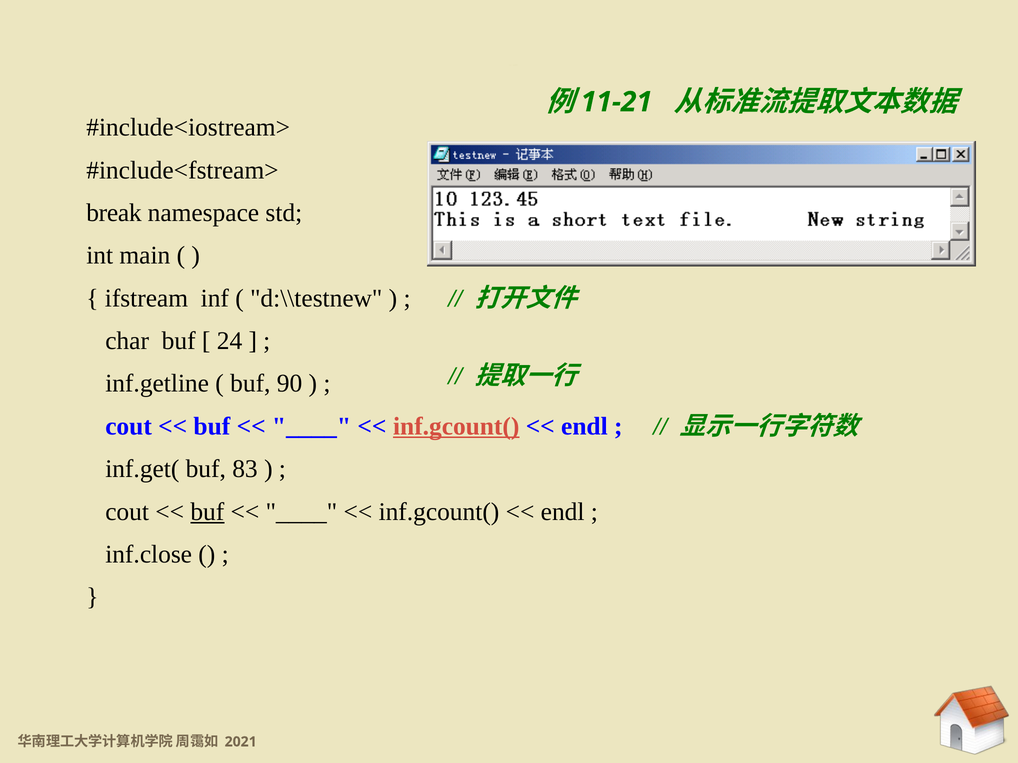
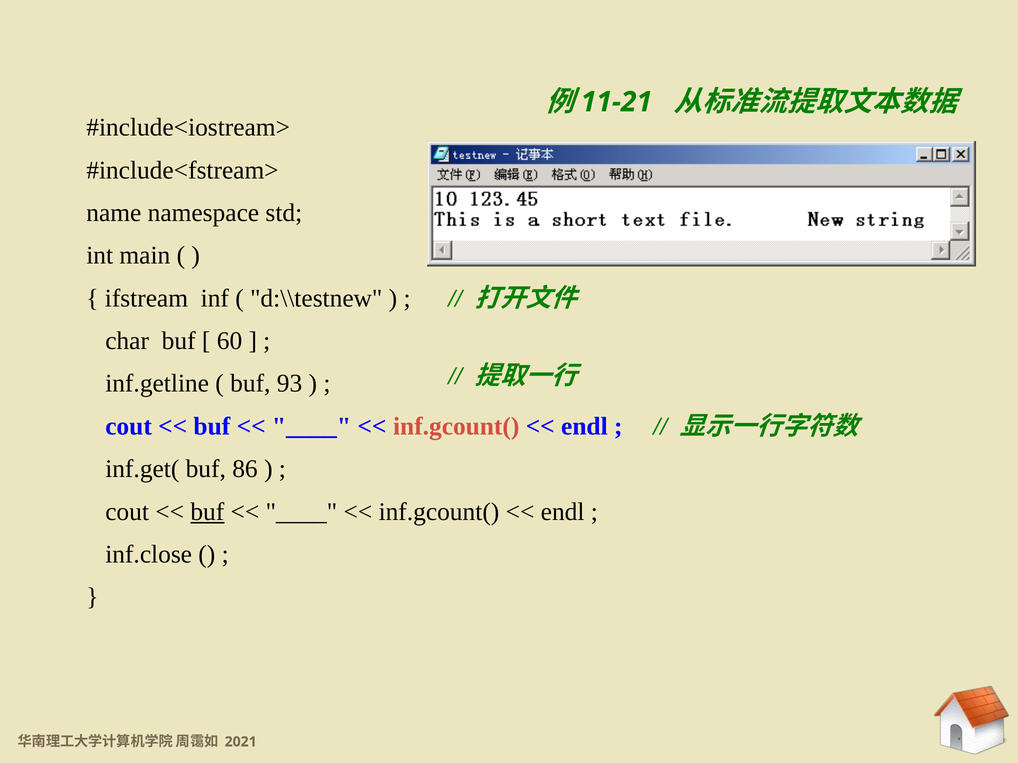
break: break -> name
24: 24 -> 60
90: 90 -> 93
inf.gcount( at (456, 427) underline: present -> none
83: 83 -> 86
